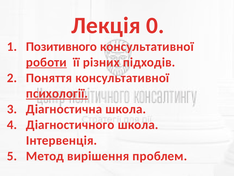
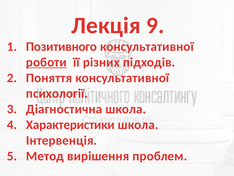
0: 0 -> 9
психології underline: present -> none
Діагностичного: Діагностичного -> Характеристики
